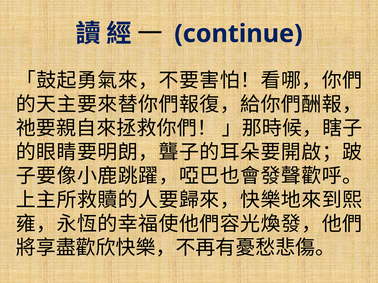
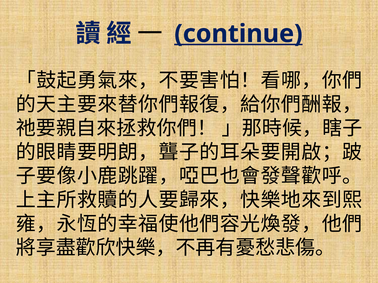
continue underline: none -> present
